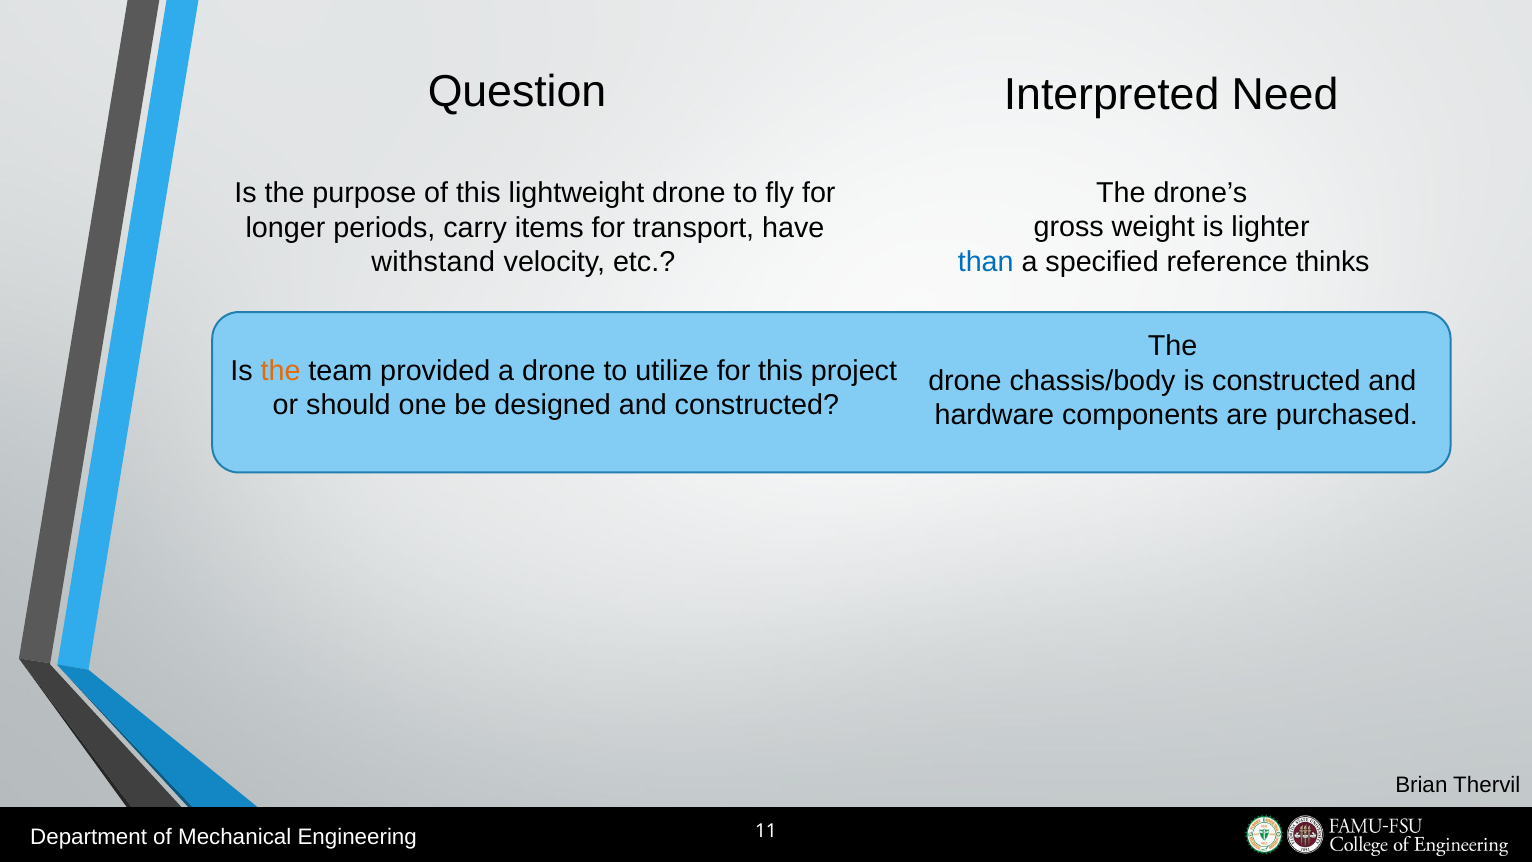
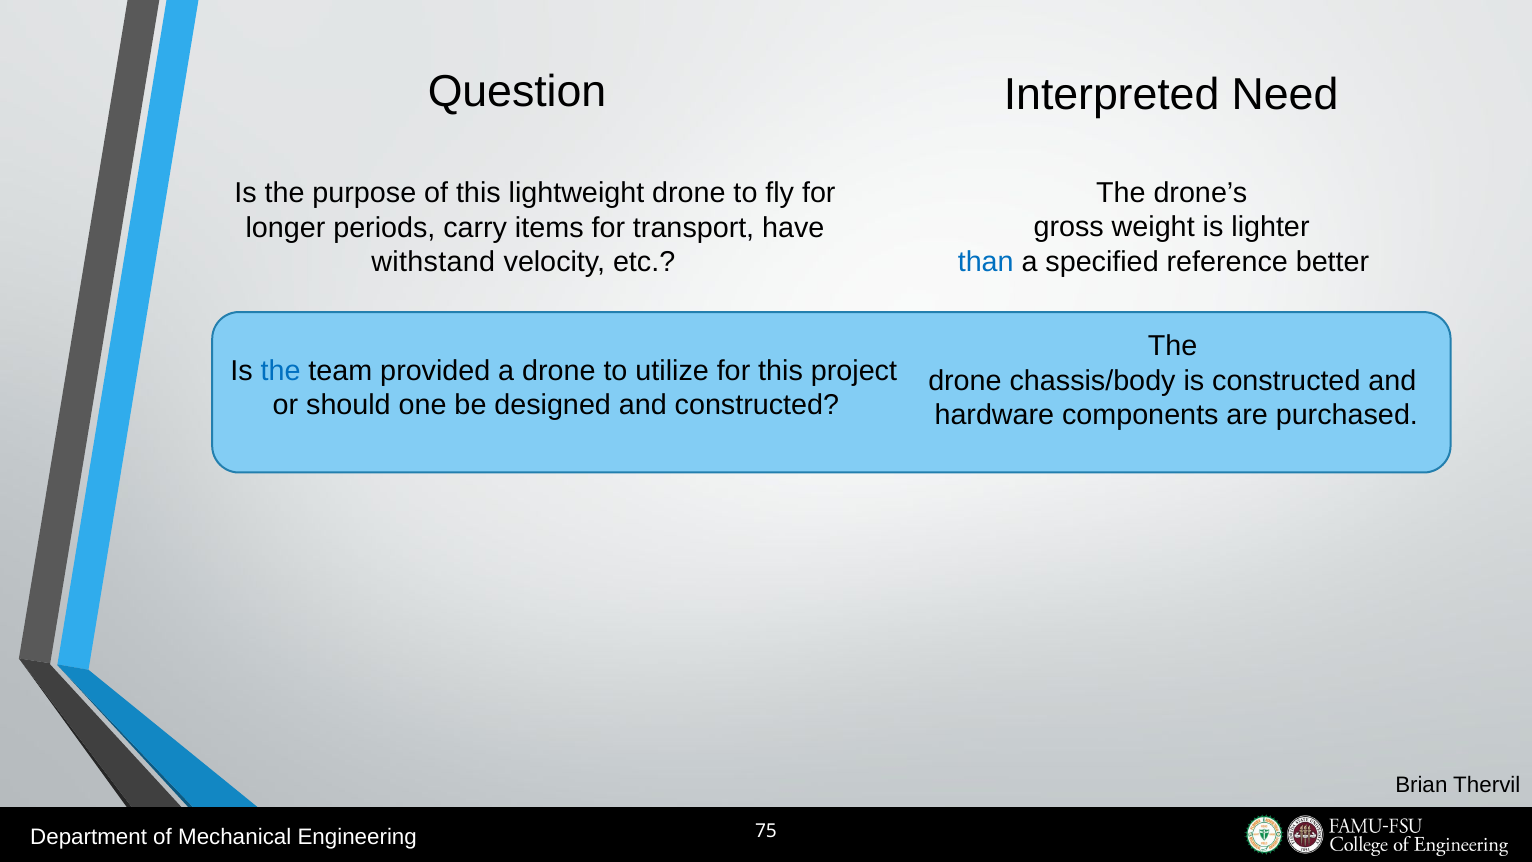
thinks: thinks -> better
the at (281, 370) colour: orange -> blue
11: 11 -> 75
